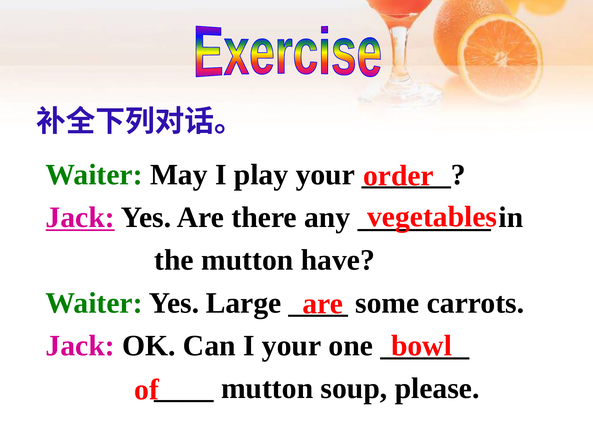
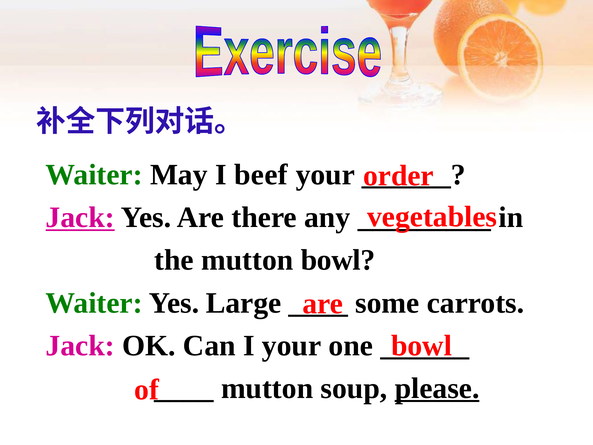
play: play -> beef
mutton have: have -> bowl
please underline: none -> present
